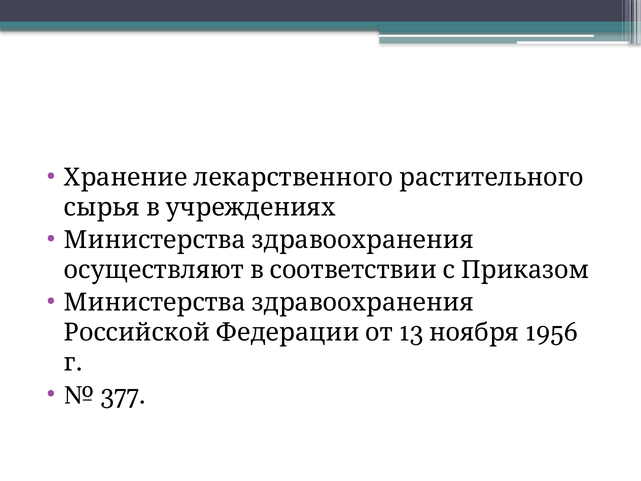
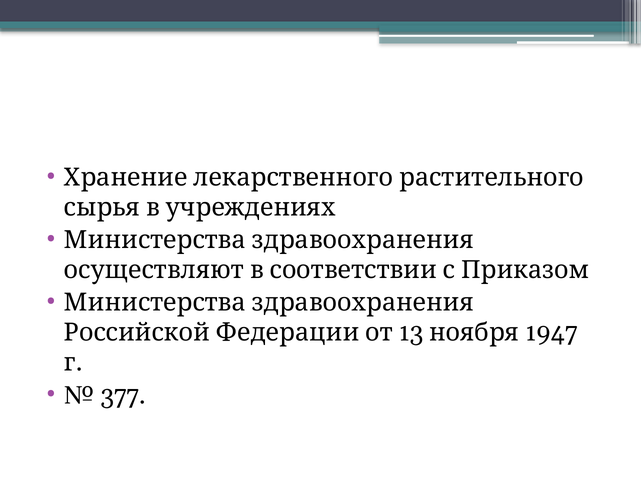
1956: 1956 -> 1947
